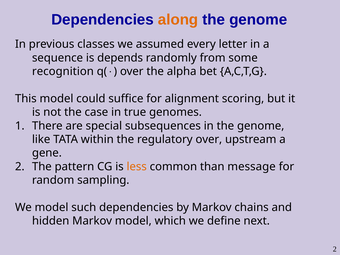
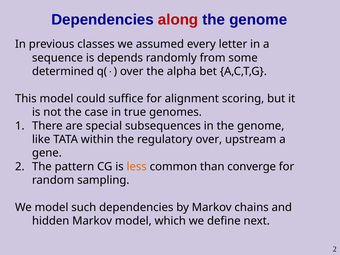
along colour: orange -> red
recognition: recognition -> determined
message: message -> converge
